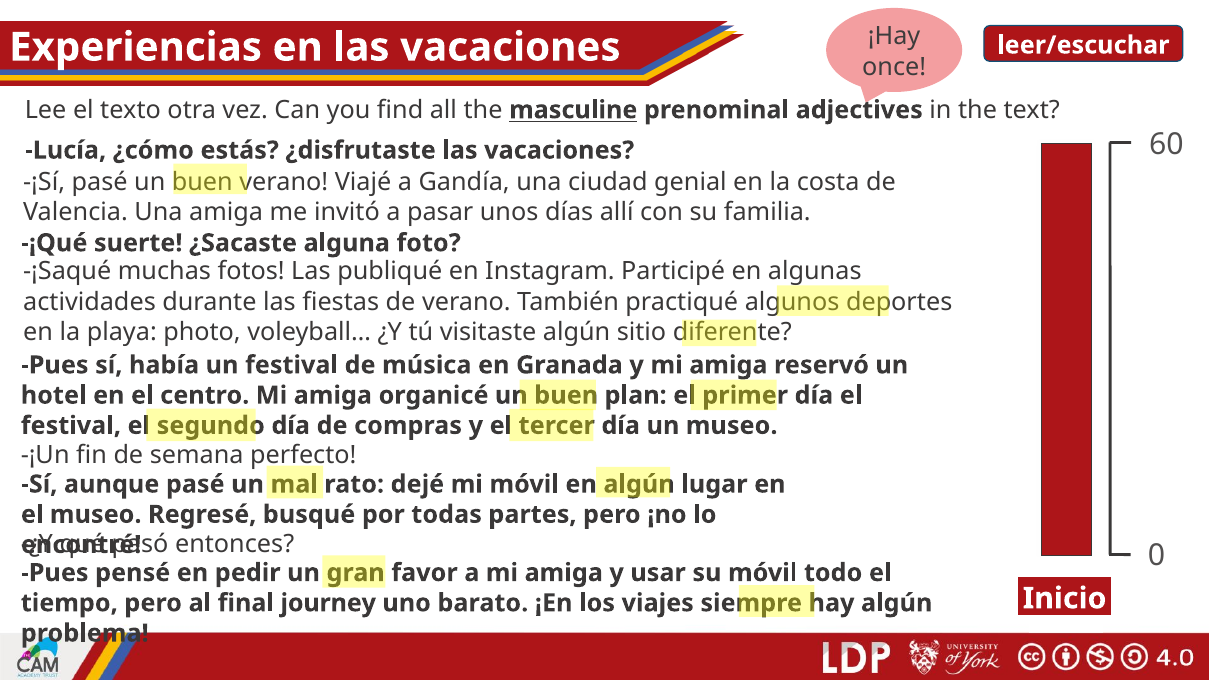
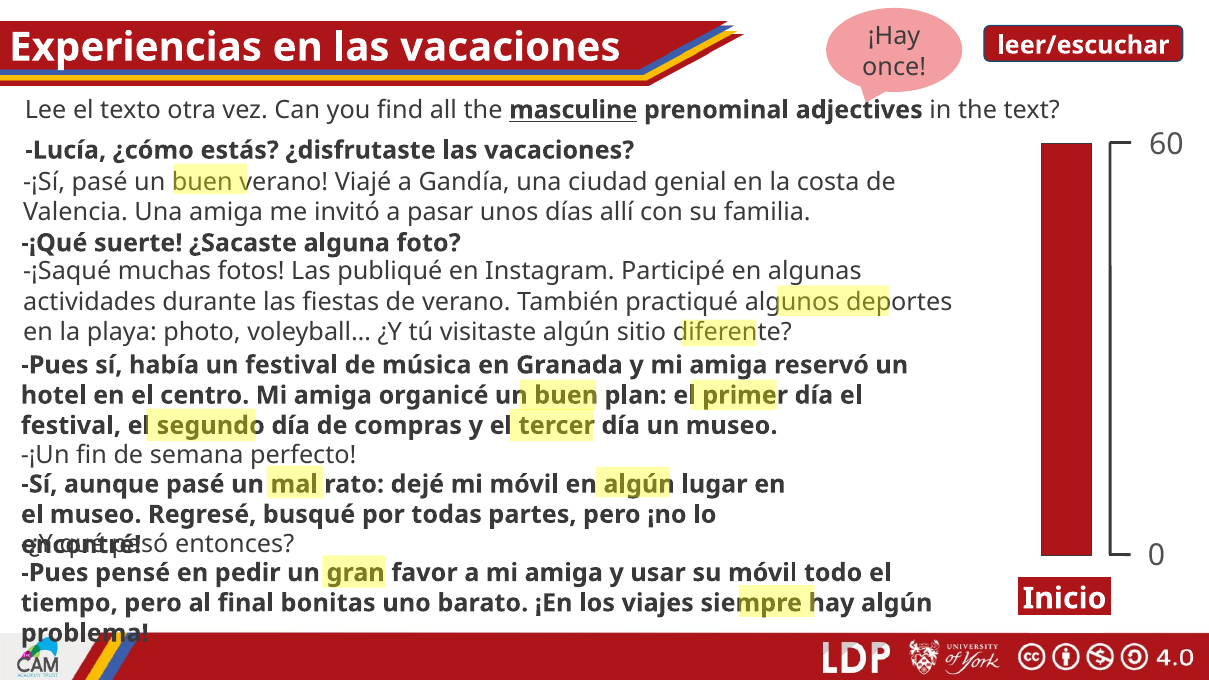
journey: journey -> bonitas
